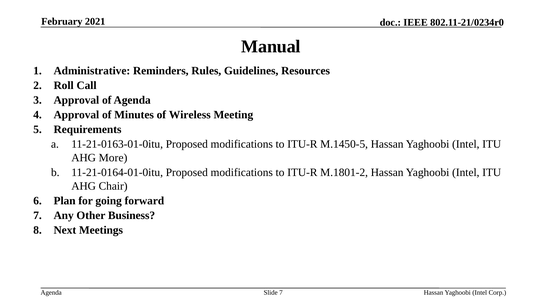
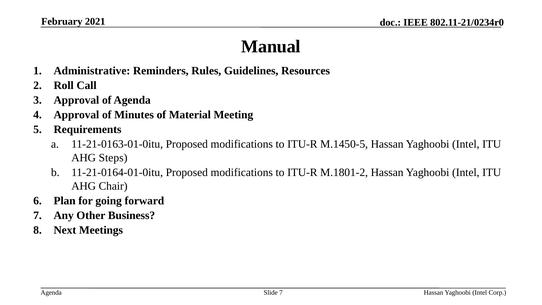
Wireless: Wireless -> Material
More: More -> Steps
